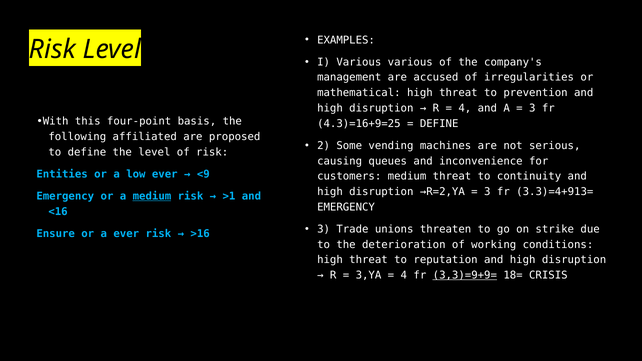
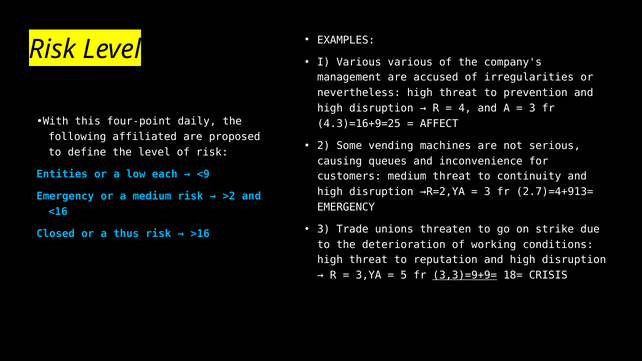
mathematical: mathematical -> nevertheless
basis: basis -> daily
DEFINE at (439, 124): DEFINE -> AFFECT
low ever: ever -> each
3.3)=4+913=: 3.3)=4+913= -> 2.7)=4+913=
medium at (152, 196) underline: present -> none
>1: >1 -> >2
Ensure: Ensure -> Closed
a ever: ever -> thus
4 at (404, 275): 4 -> 5
